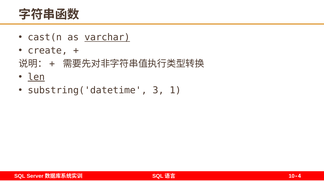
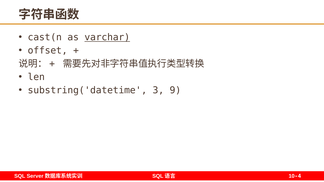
create: create -> offset
len underline: present -> none
1: 1 -> 9
